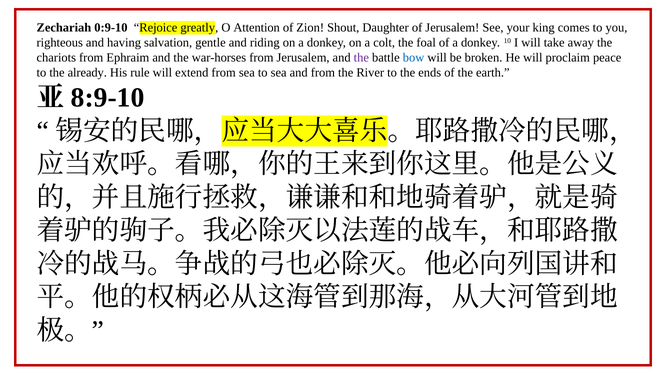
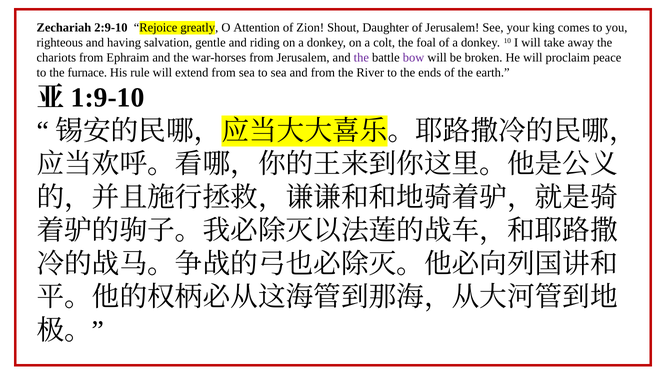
0:9-10: 0:9-10 -> 2:9-10
bow colour: blue -> purple
already: already -> furnace
8:9-10: 8:9-10 -> 1:9-10
